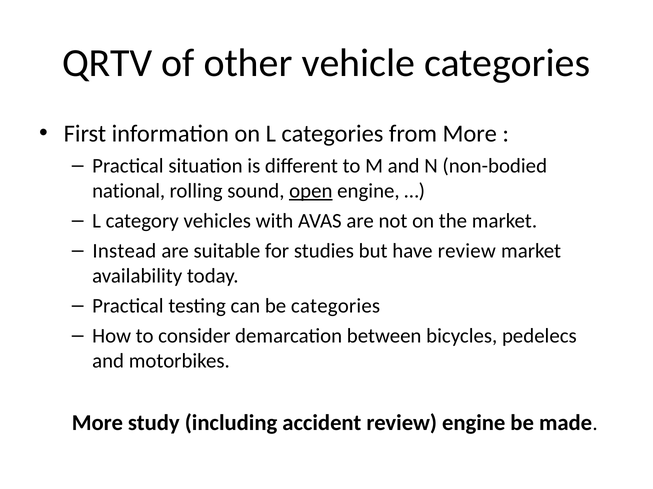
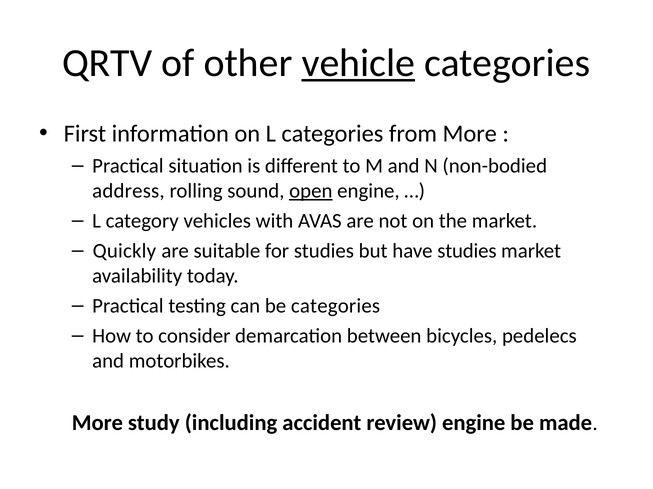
vehicle underline: none -> present
national: national -> address
Instead: Instead -> Quickly
have review: review -> studies
